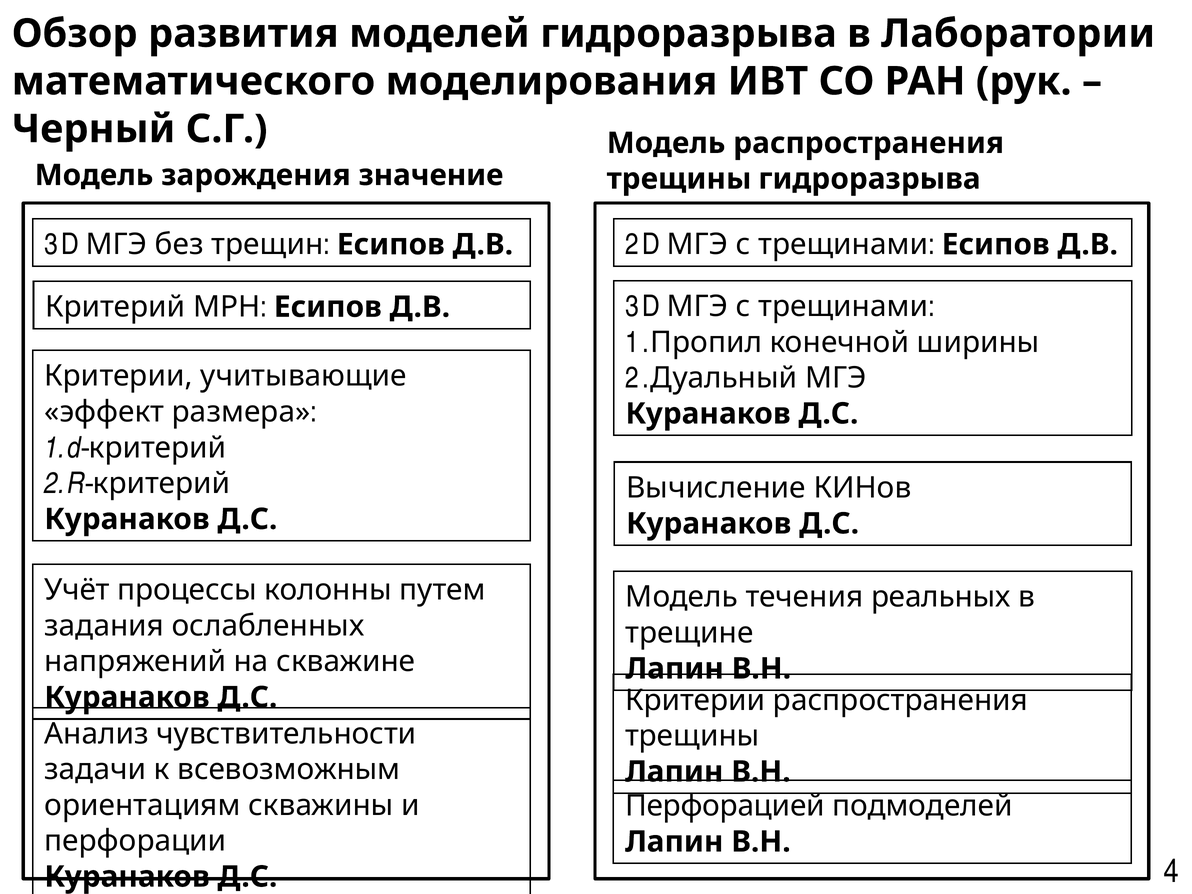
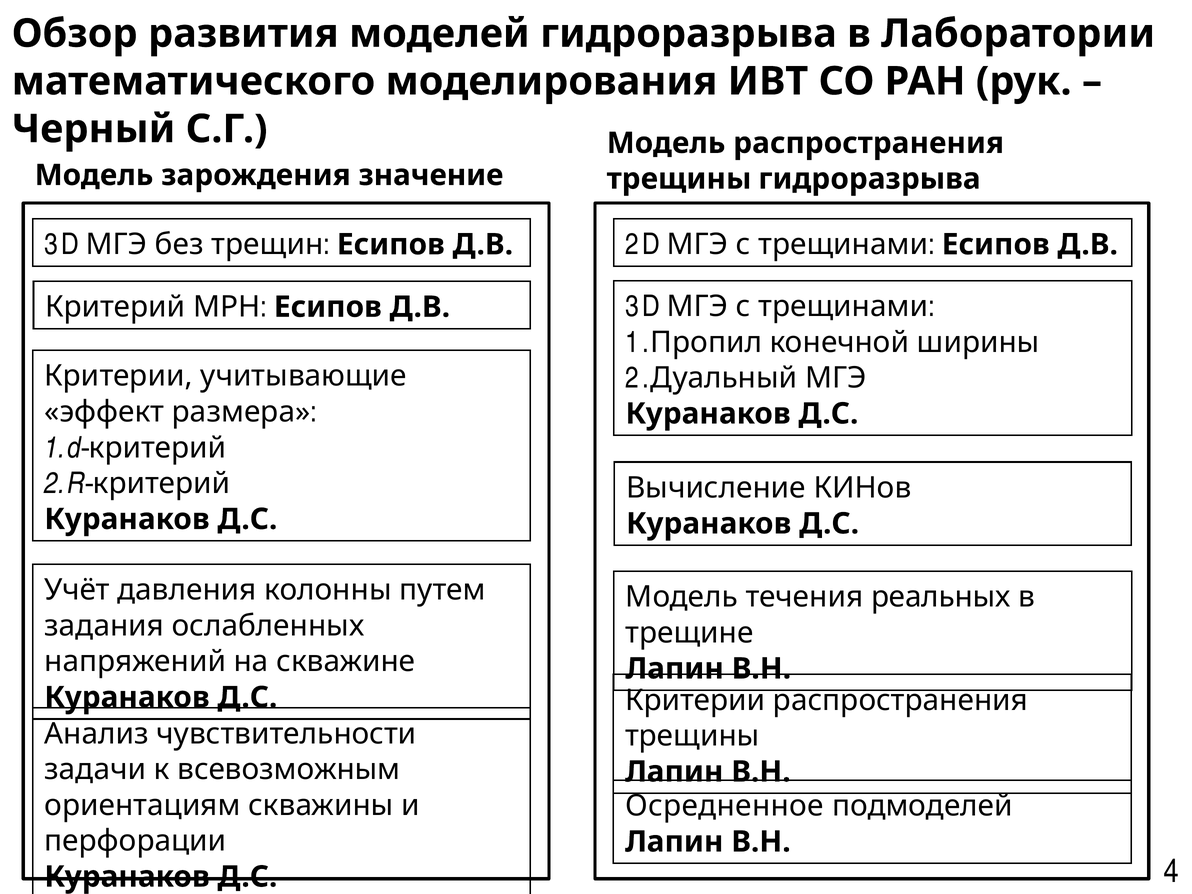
процессы: процессы -> давления
Перфорацией: Перфорацией -> Осредненное
